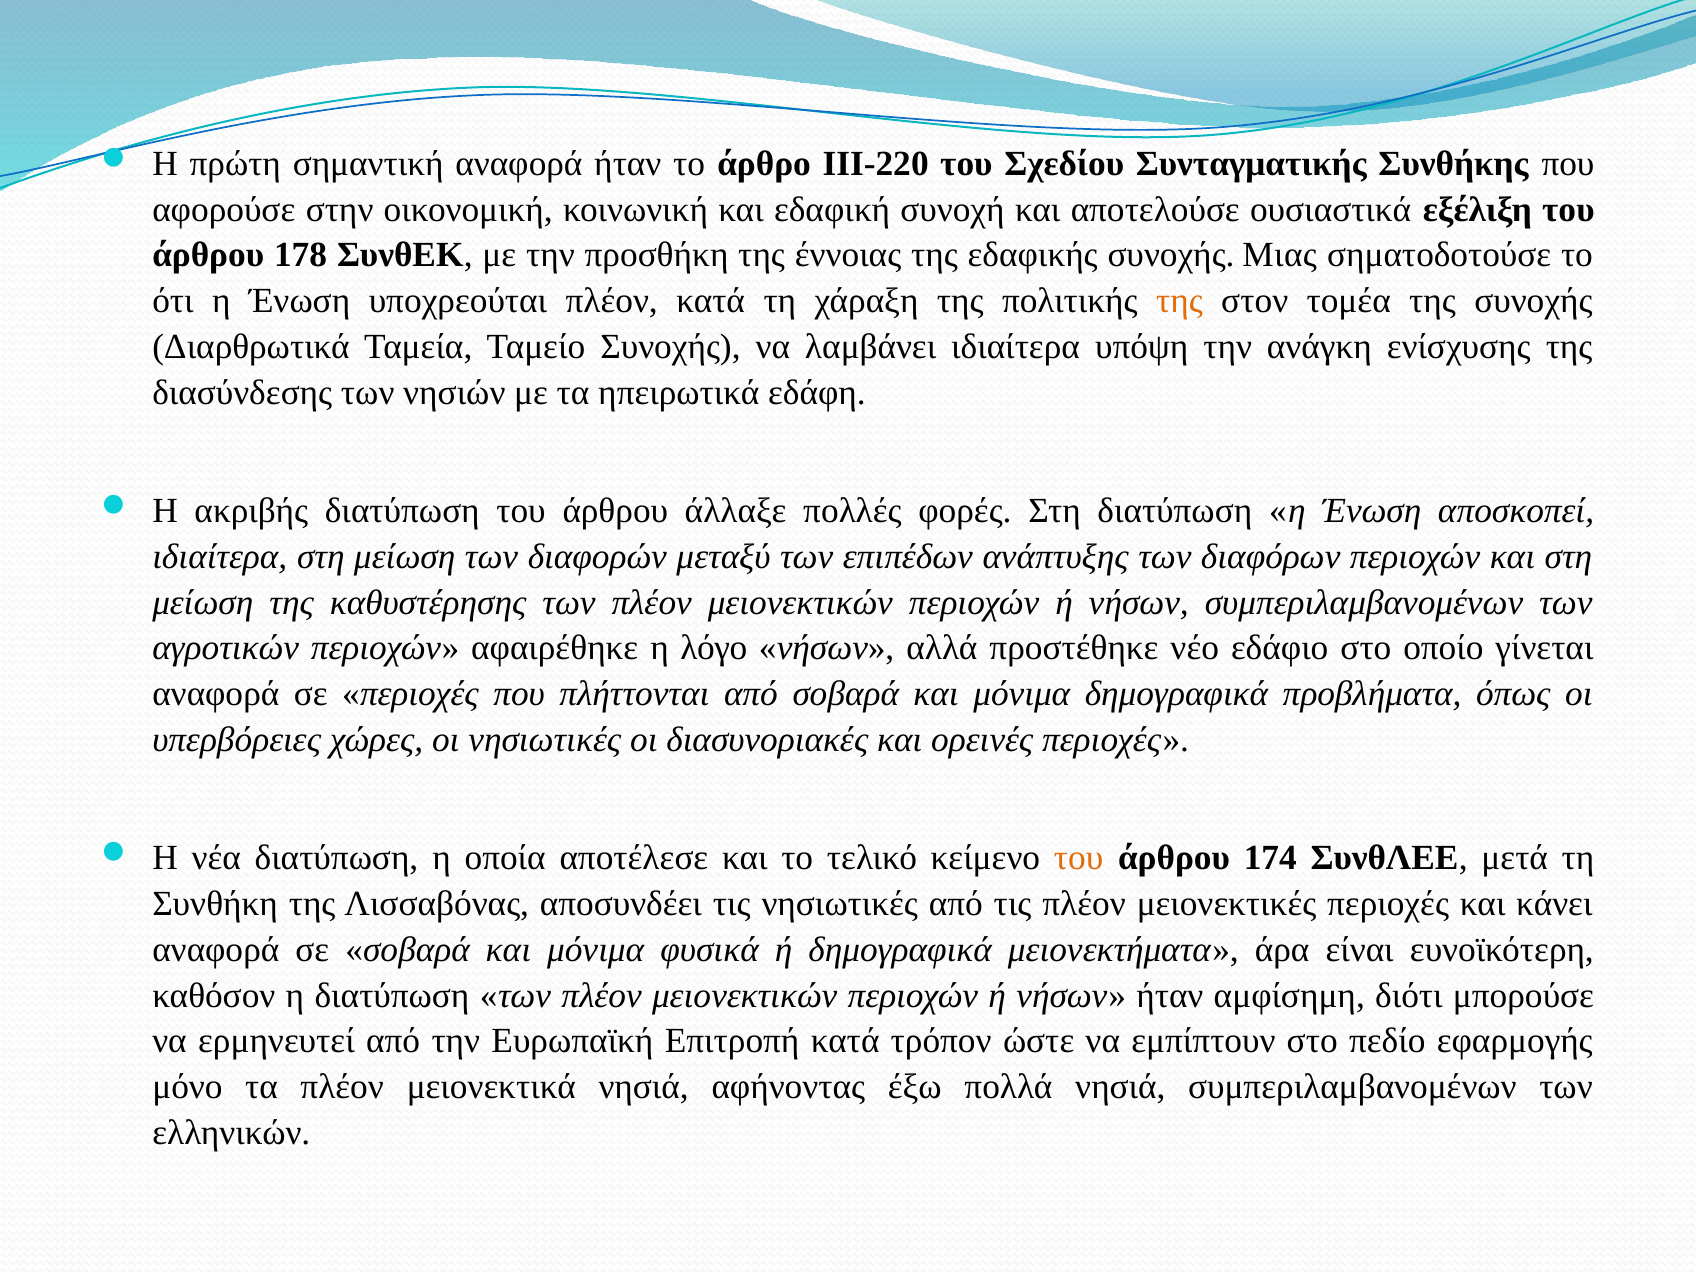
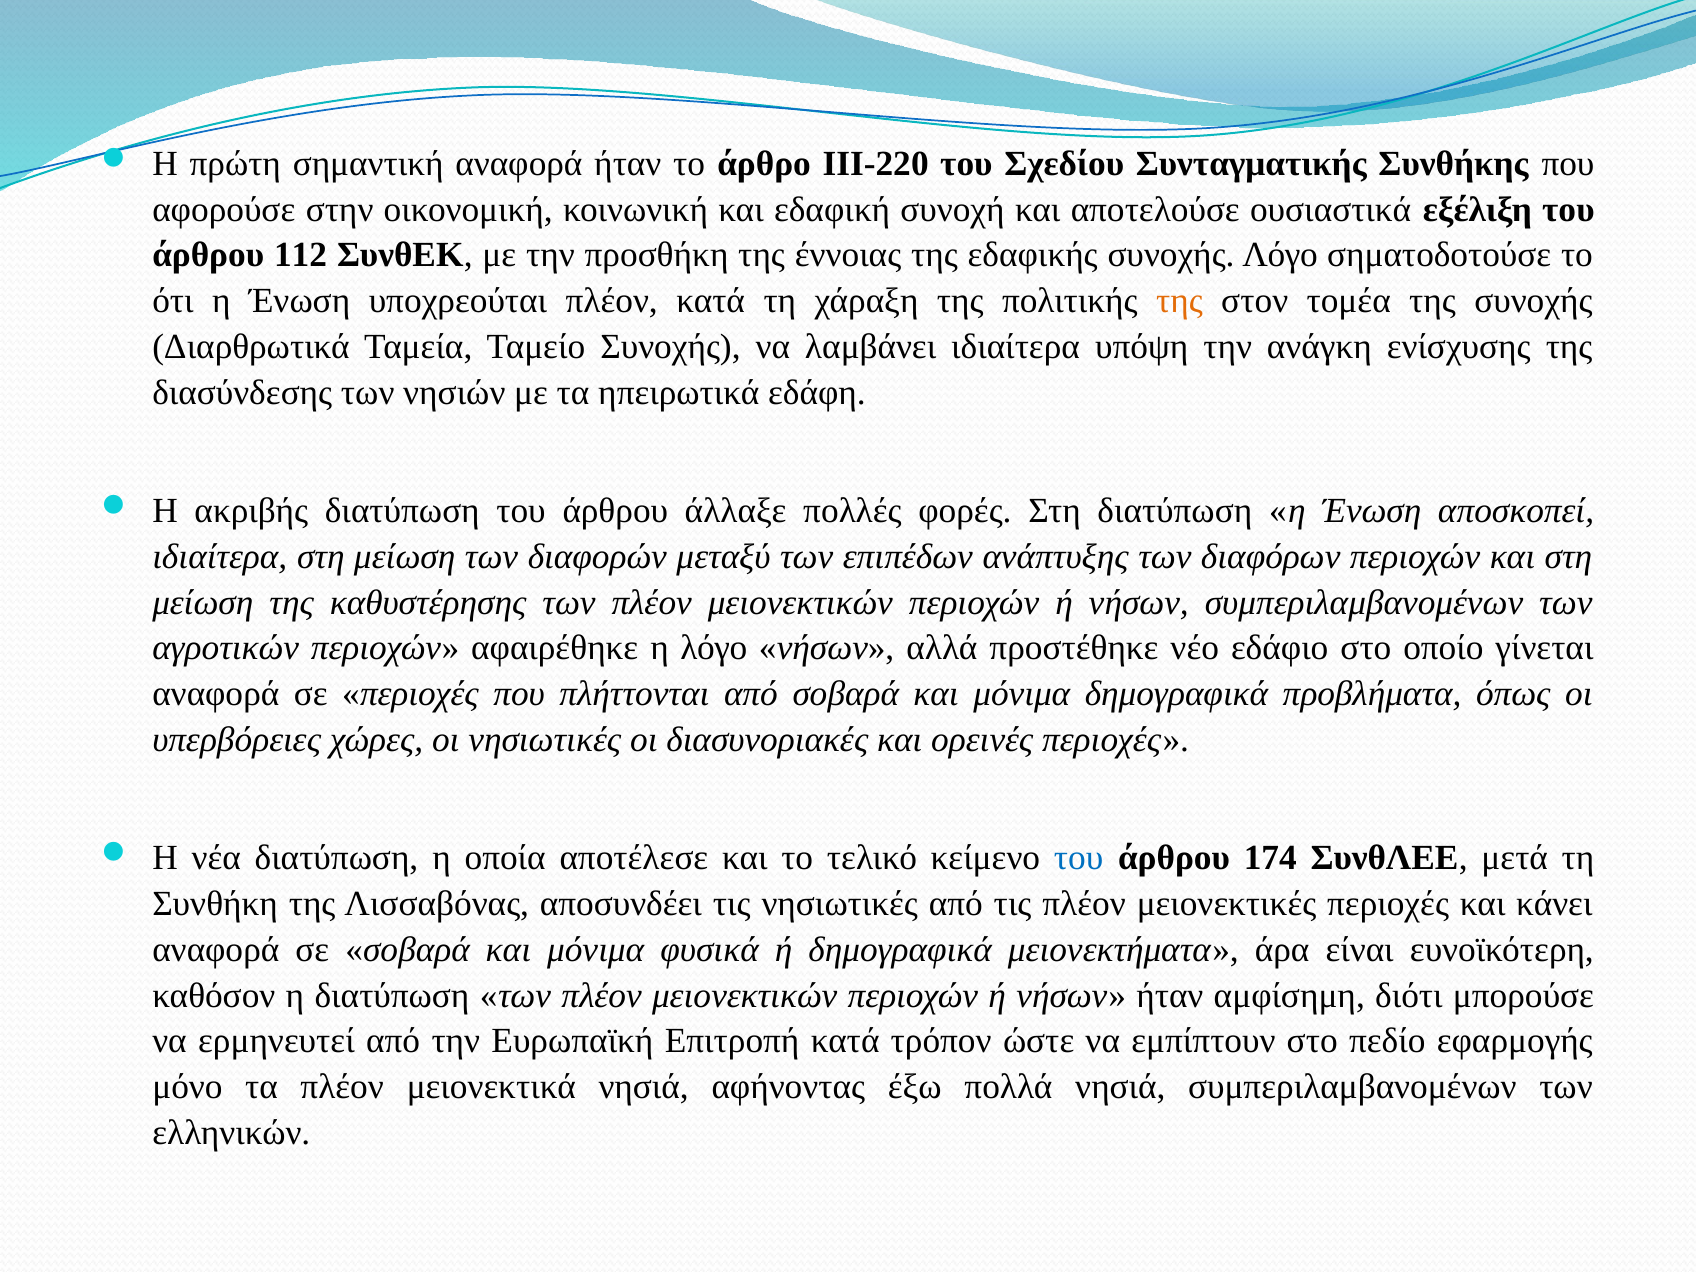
178: 178 -> 112
συνοχής Μιας: Μιας -> Λόγο
του at (1079, 858) colour: orange -> blue
